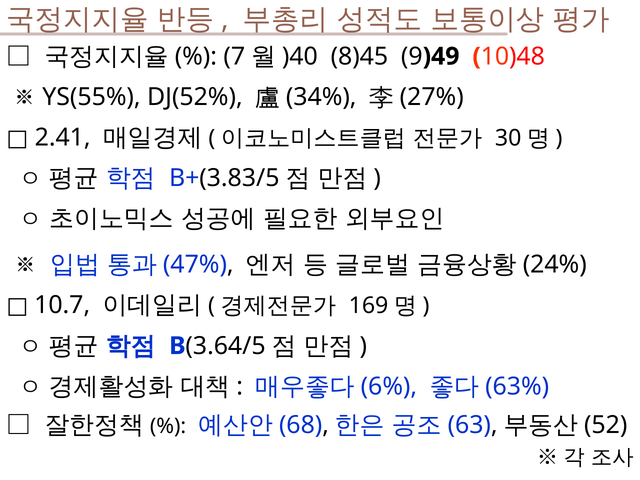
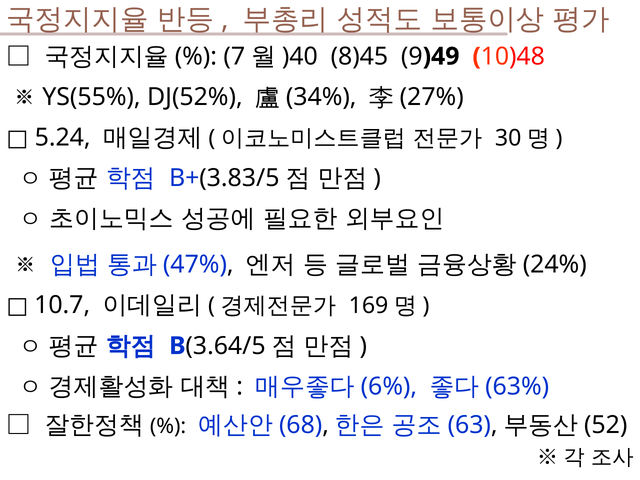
2.41: 2.41 -> 5.24
